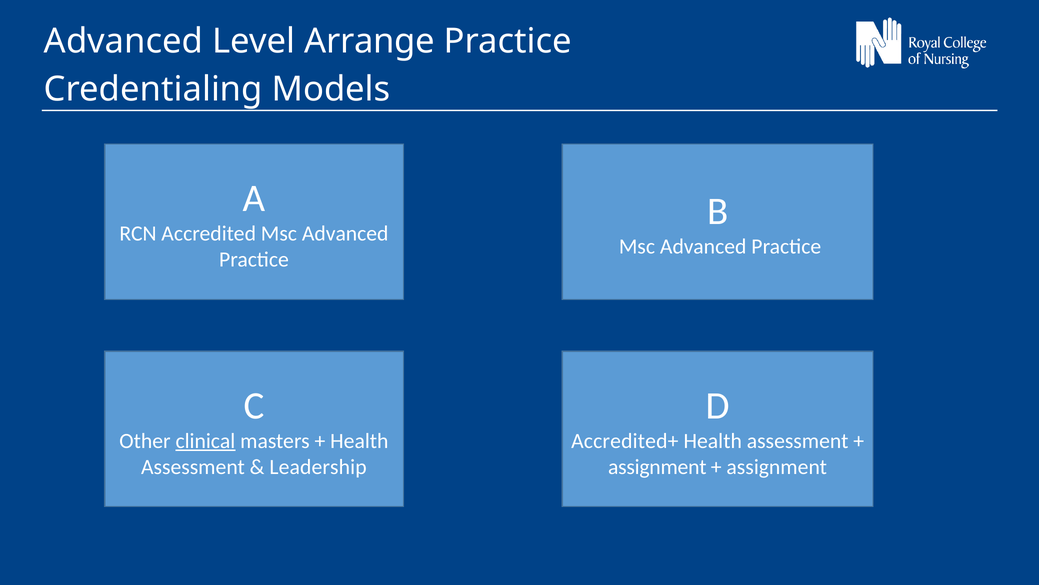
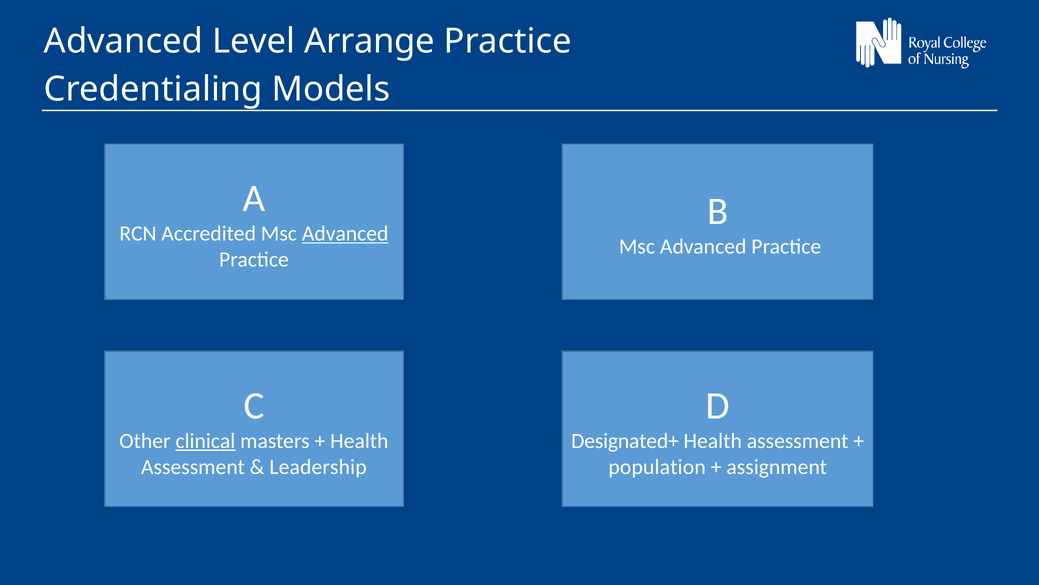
Advanced at (345, 233) underline: none -> present
Accredited+: Accredited+ -> Designated+
assignment at (657, 466): assignment -> population
